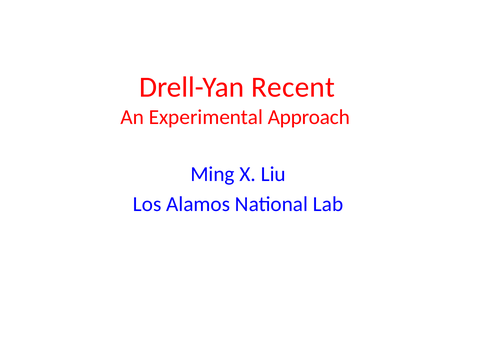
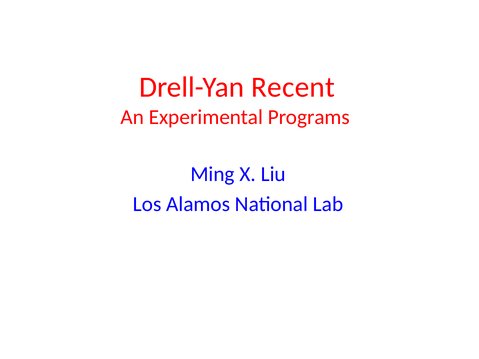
Approach: Approach -> Programs
